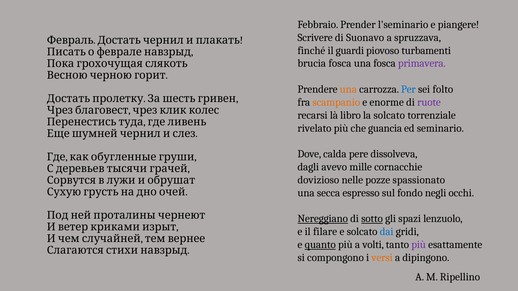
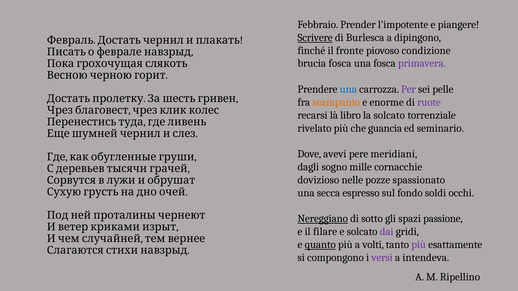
l'seminario: l'seminario -> l'impotente
Scrivere underline: none -> present
Suonavo: Suonavo -> Burlesca
spruzzava: spruzzava -> dipingono
guardi: guardi -> fronte
turbamenti: turbamenti -> condizione
una at (348, 89) colour: orange -> blue
Per colour: blue -> purple
folto: folto -> pelle
calda: calda -> avevi
dissolveva: dissolveva -> meridiani
avevo: avevo -> sogno
negli: negli -> soldi
sotto underline: present -> none
lenzuolo: lenzuolo -> passione
dai colour: blue -> purple
versi colour: orange -> purple
dipingono: dipingono -> intendeva
